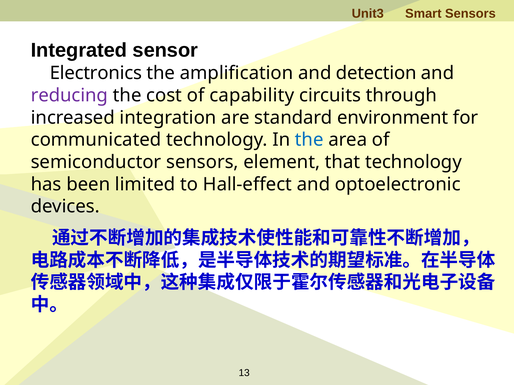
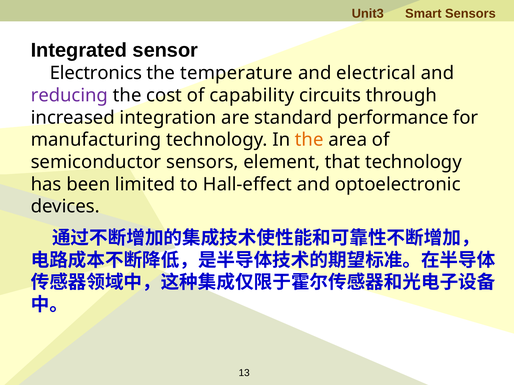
amplification: amplification -> temperature
detection: detection -> electrical
environment: environment -> performance
communicated: communicated -> manufacturing
the at (309, 140) colour: blue -> orange
